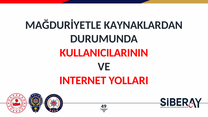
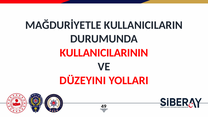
KAYNAKLARDAN: KAYNAKLARDAN -> KULLANICILARIN
INTERNET: INTERNET -> DÜZEYINI
